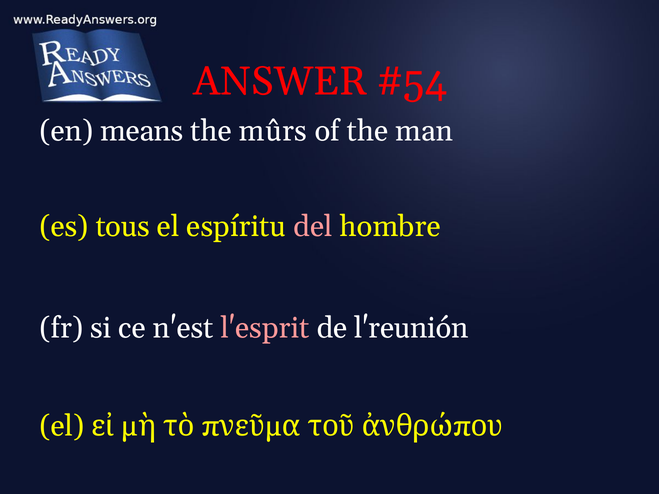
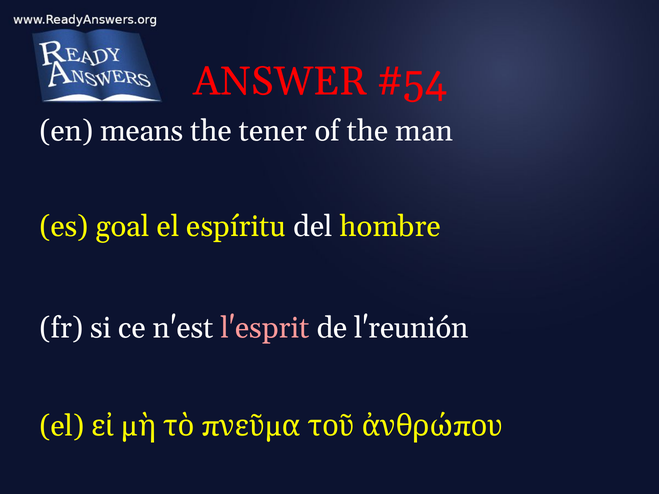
mûrs: mûrs -> tener
tous: tous -> goal
del colour: pink -> white
